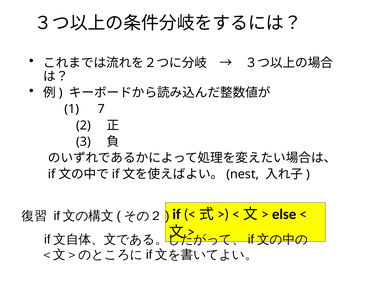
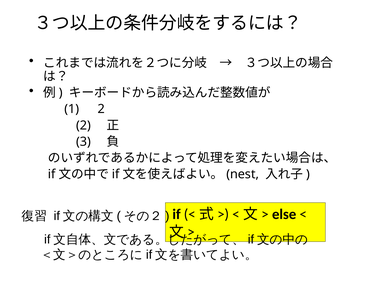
1 7: 7 -> 2
